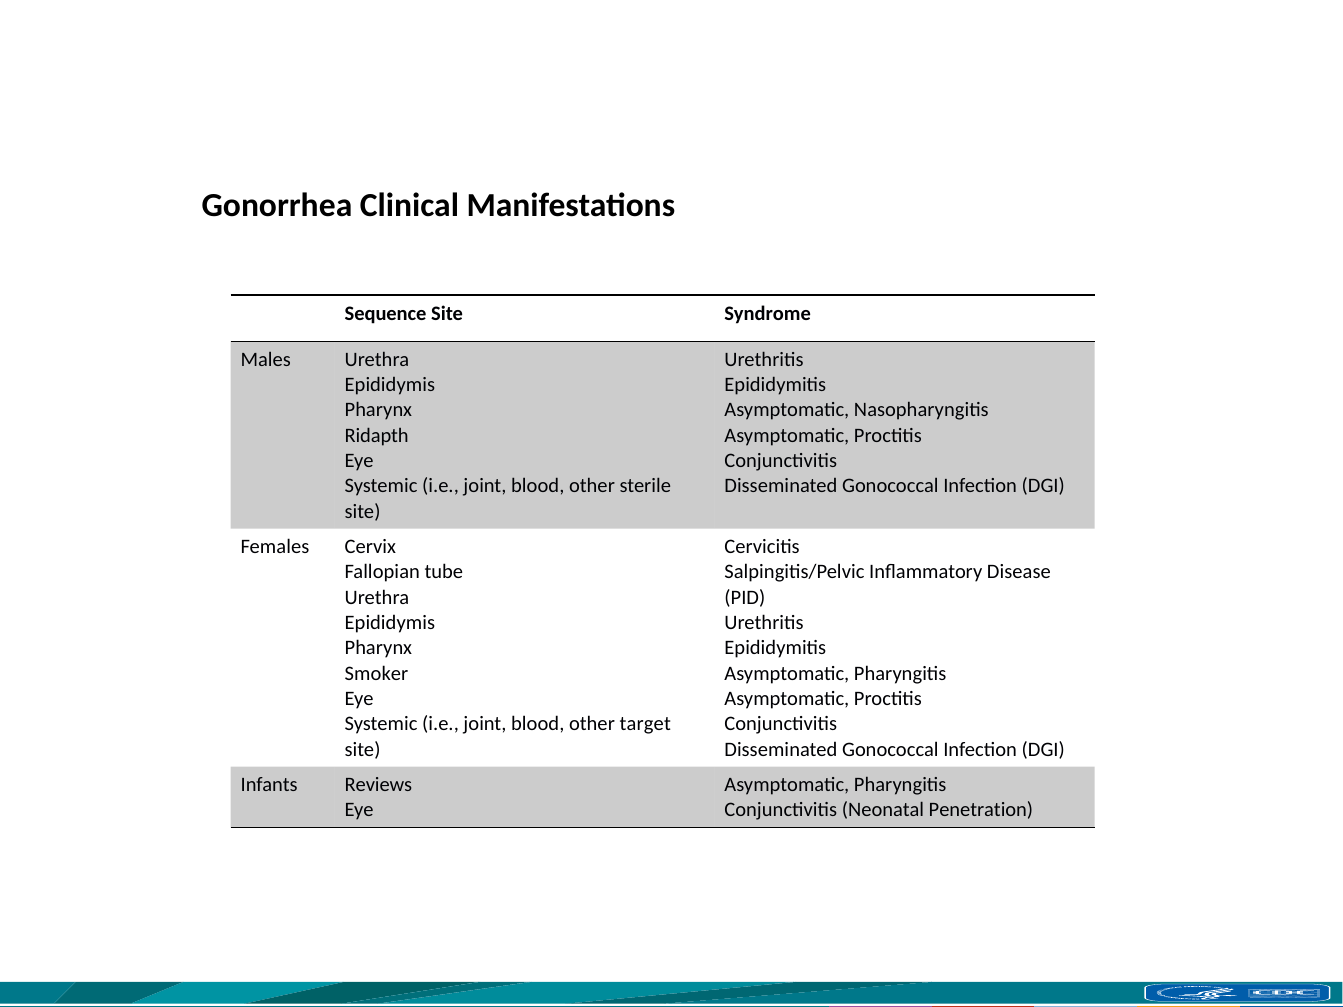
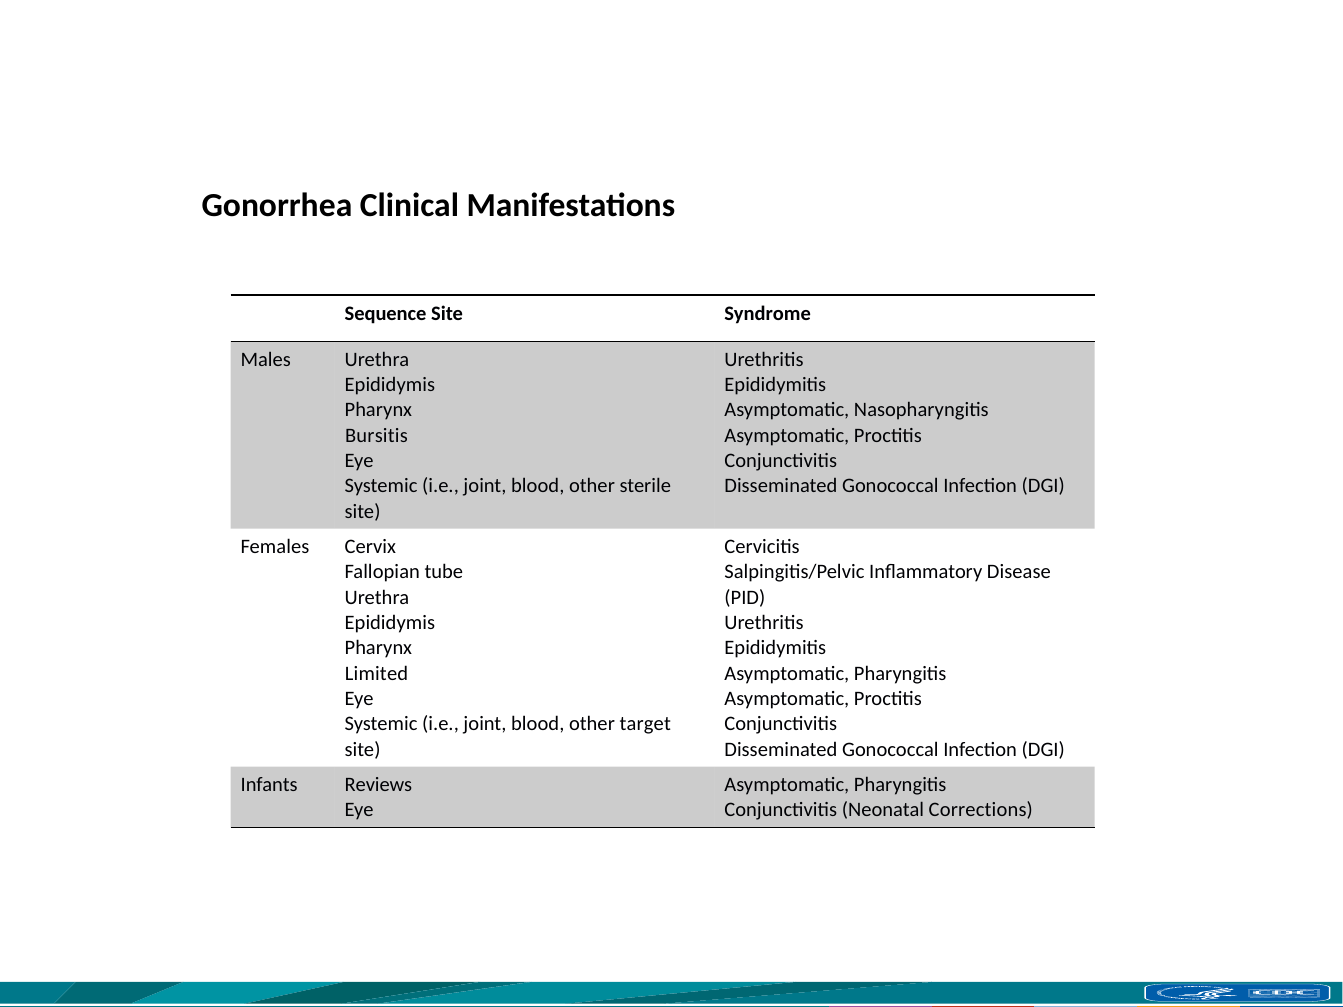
Ridapth: Ridapth -> Bursitis
Smoker: Smoker -> Limited
Penetration: Penetration -> Corrections
